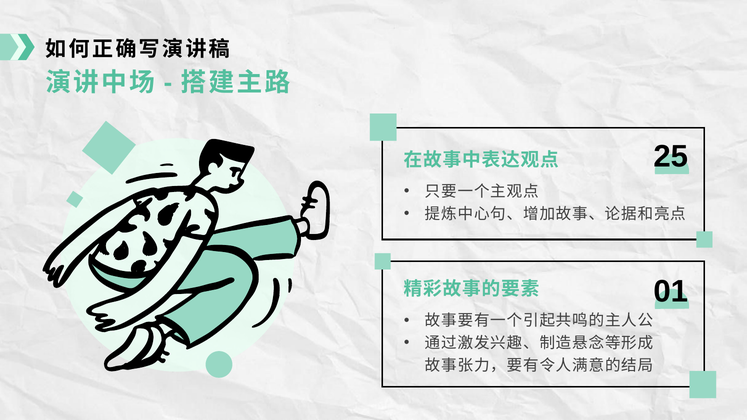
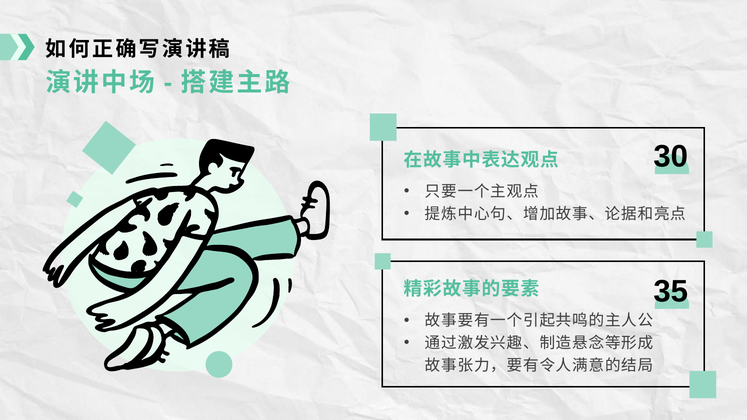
25: 25 -> 30
01: 01 -> 35
